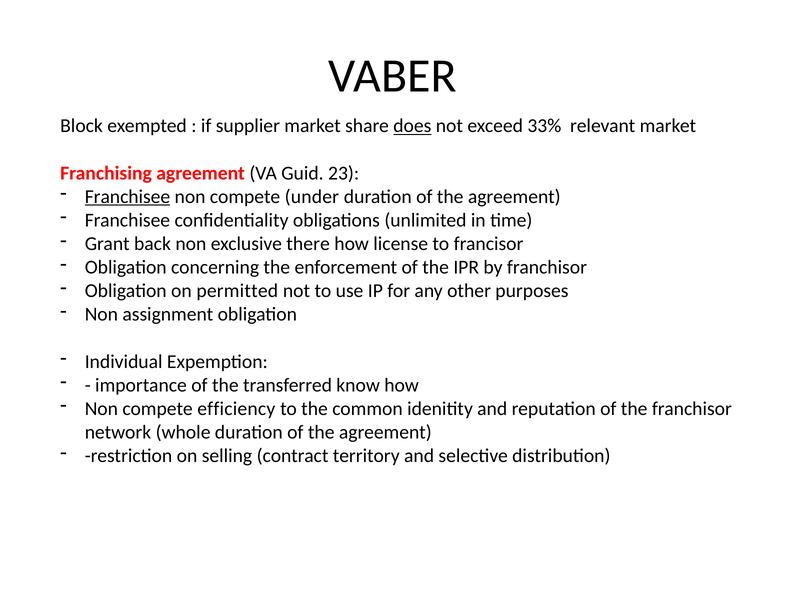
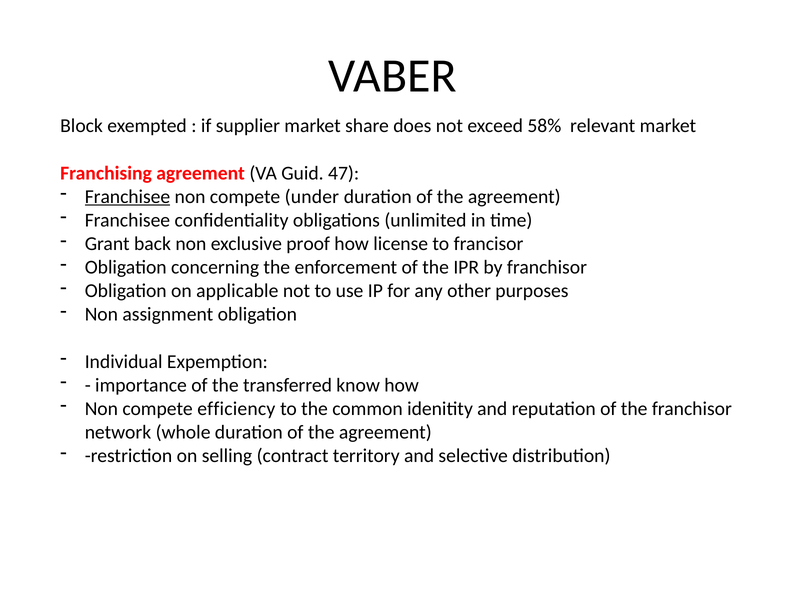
does underline: present -> none
33%: 33% -> 58%
23: 23 -> 47
there: there -> proof
permitted: permitted -> applicable
